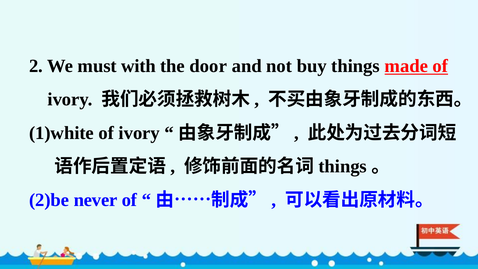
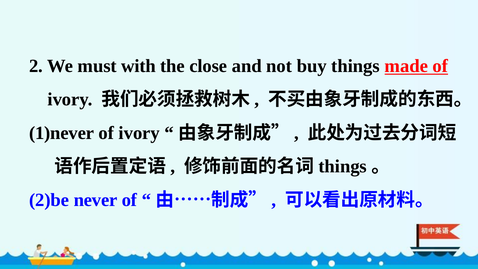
door: door -> close
1)white: 1)white -> 1)never
